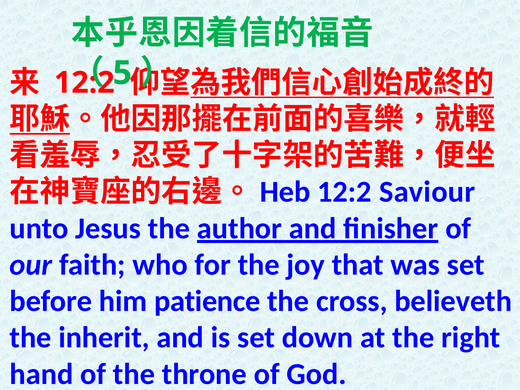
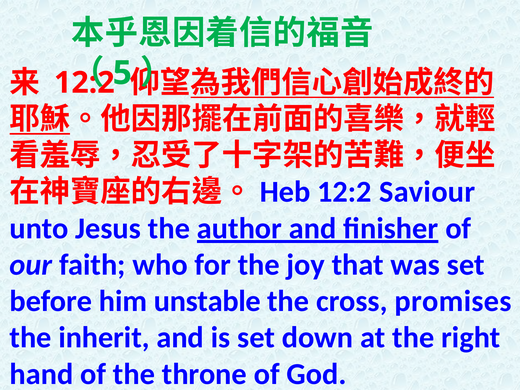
patience: patience -> unstable
believeth: believeth -> promises
